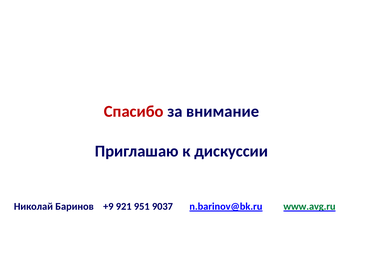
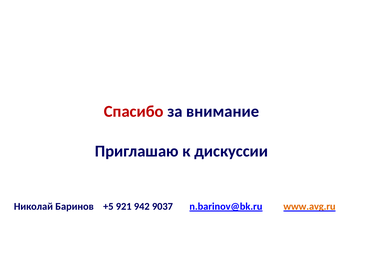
+9: +9 -> +5
951: 951 -> 942
www.avg.ru colour: green -> orange
